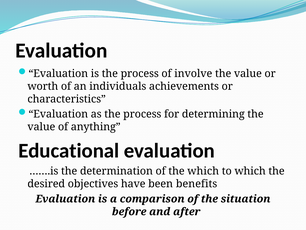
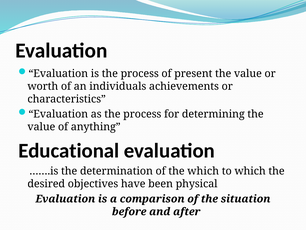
involve: involve -> present
benefits: benefits -> physical
